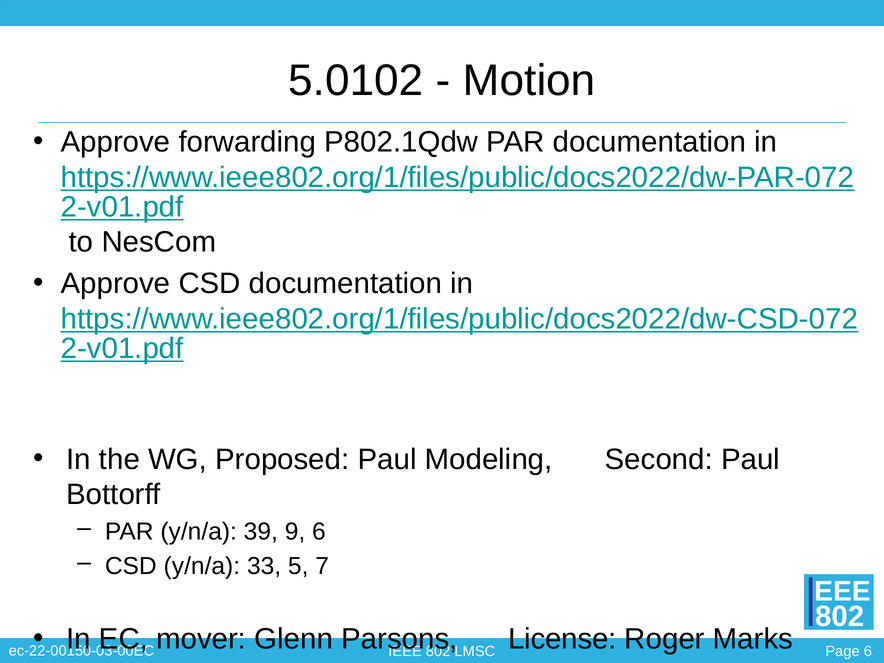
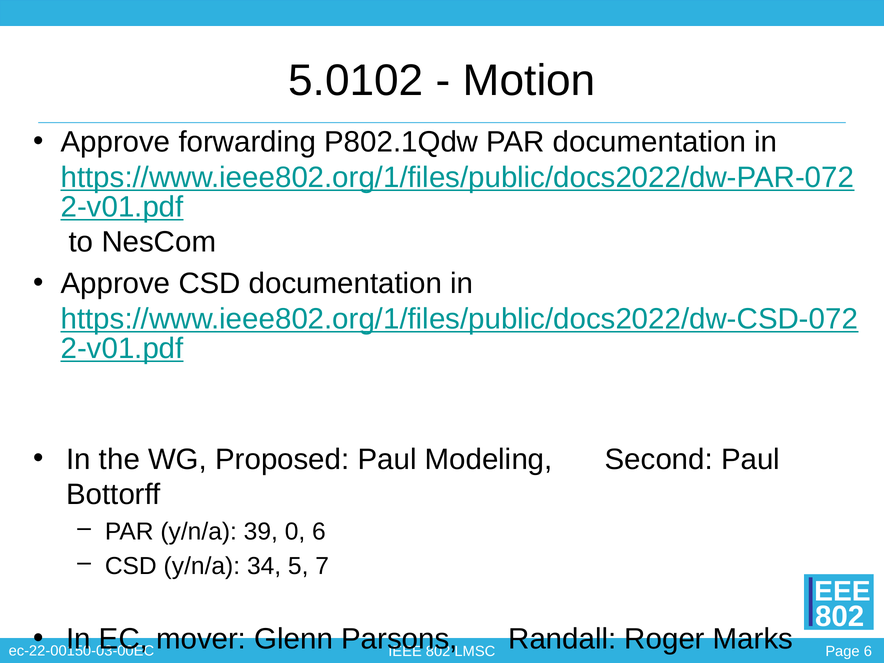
9: 9 -> 0
33: 33 -> 34
License: License -> Randall
